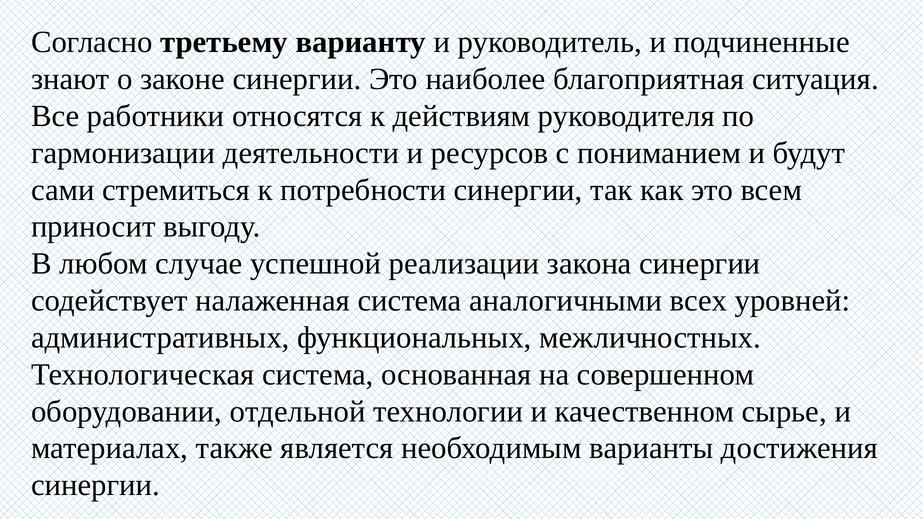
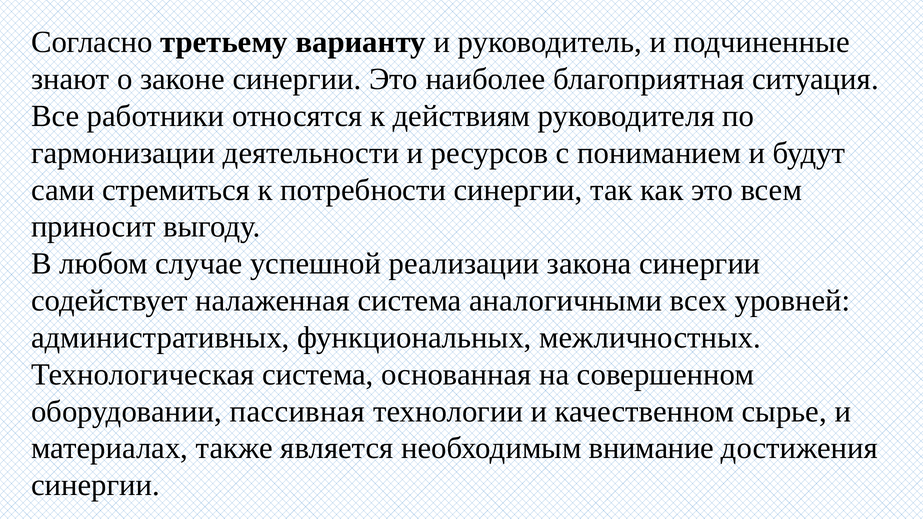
отдельной: отдельной -> пассивная
варианты: варианты -> внимание
